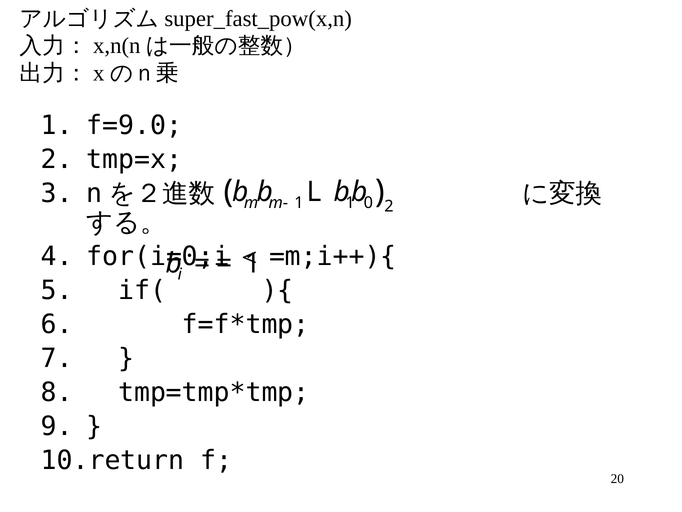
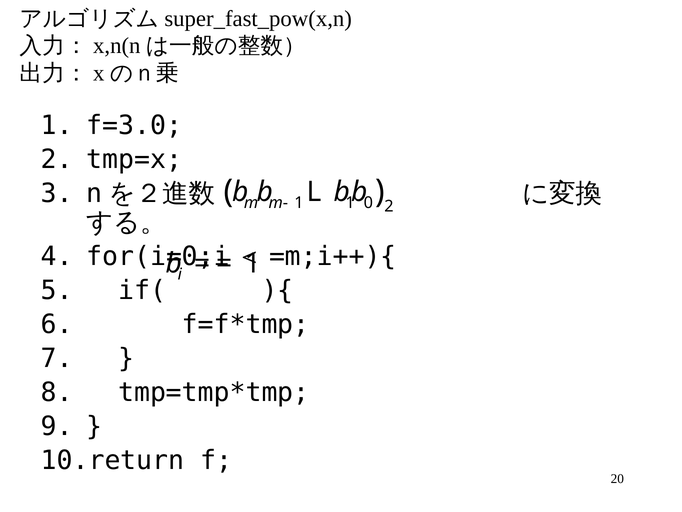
f=9.0: f=9.0 -> f=3.0
